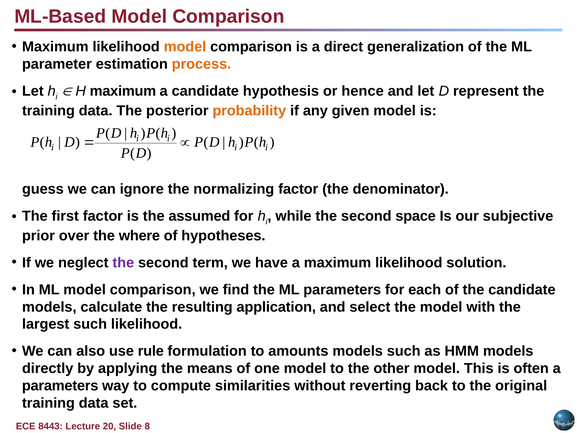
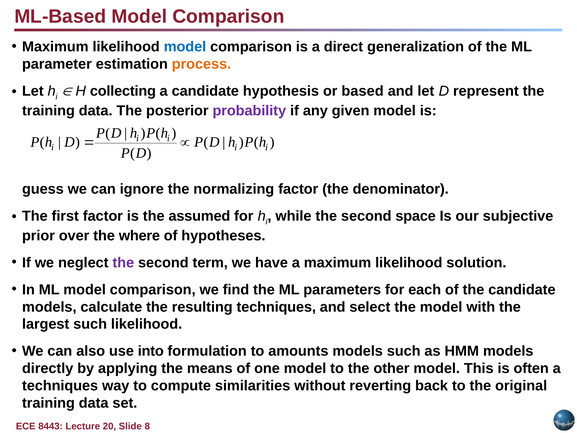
model at (185, 47) colour: orange -> blue
H maximum: maximum -> collecting
hence: hence -> based
probability colour: orange -> purple
resulting application: application -> techniques
rule: rule -> into
parameters at (60, 386): parameters -> techniques
